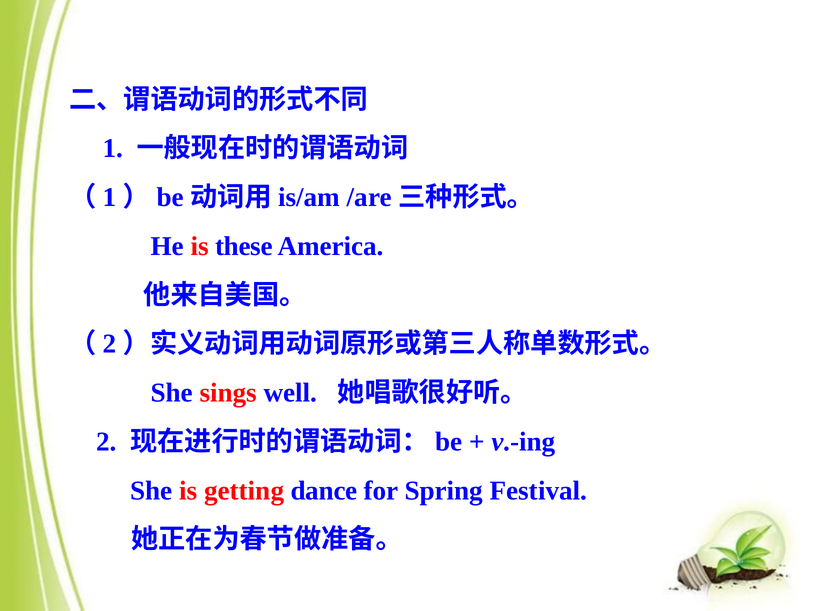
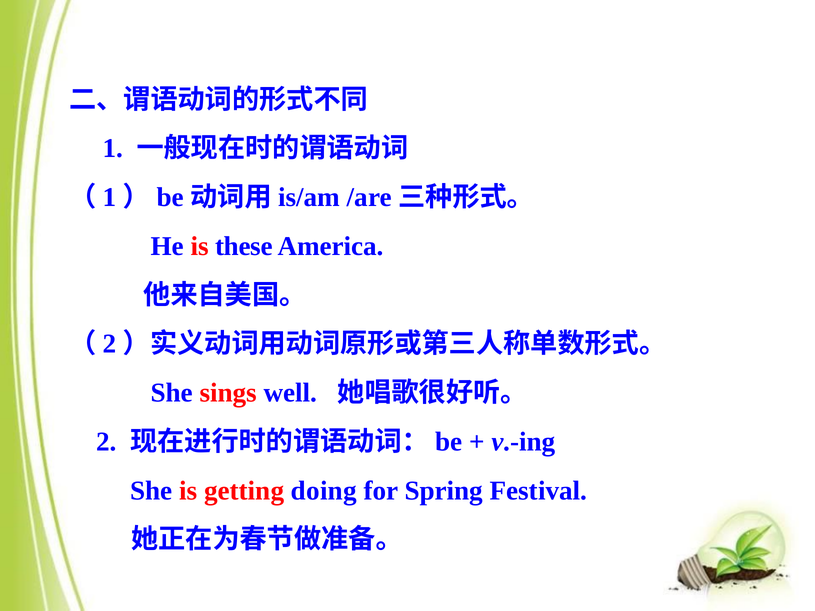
dance: dance -> doing
